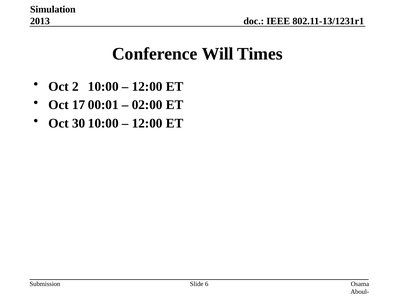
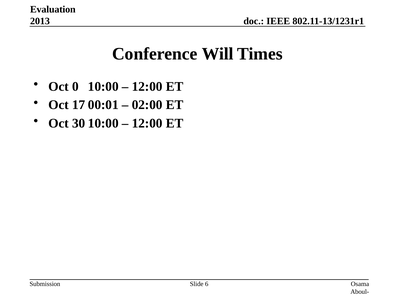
Simulation: Simulation -> Evaluation
2: 2 -> 0
